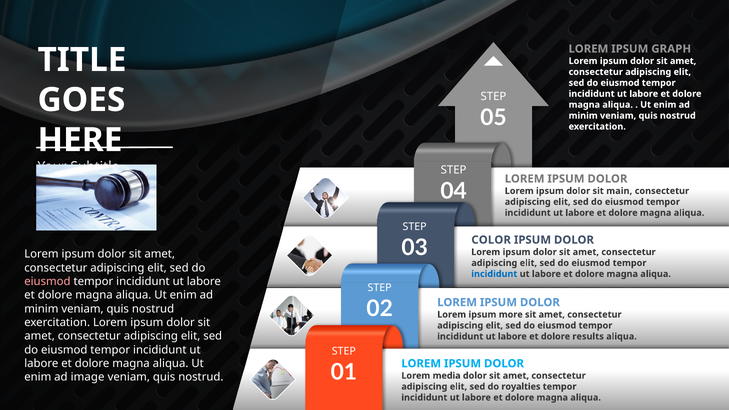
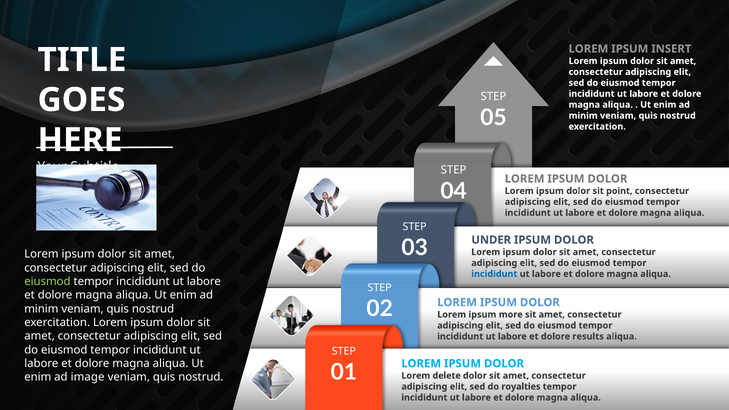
GRAPH: GRAPH -> INSERT
main: main -> point
COLOR: COLOR -> UNDER
eiusmod at (47, 282) colour: pink -> light green
media: media -> delete
